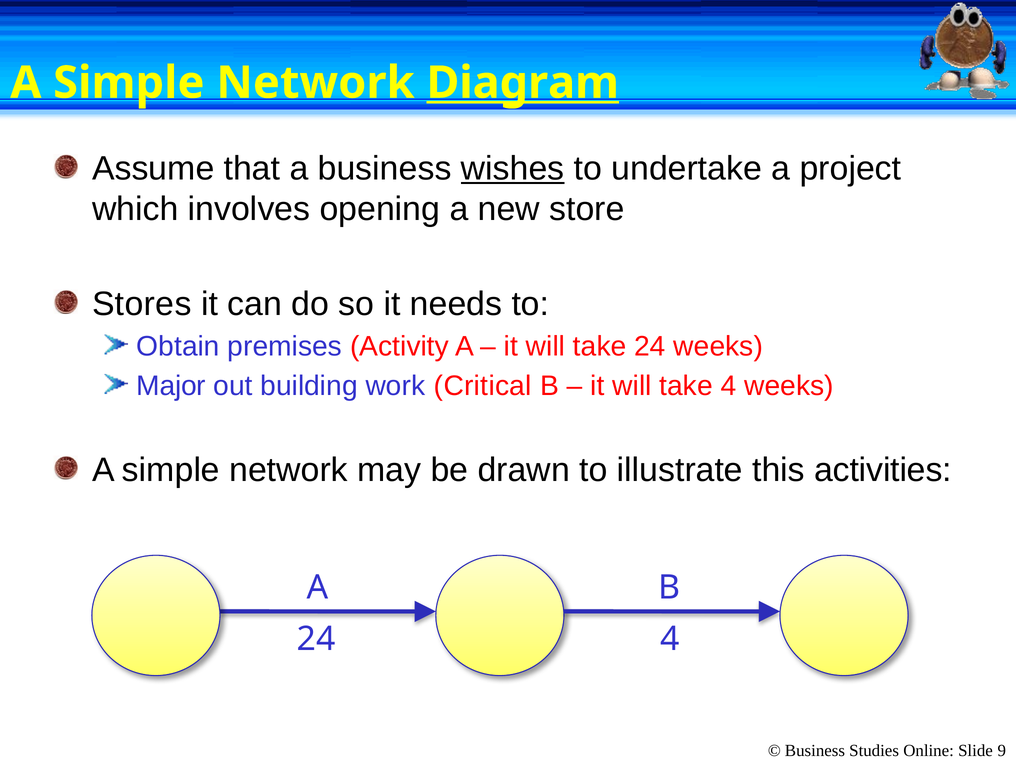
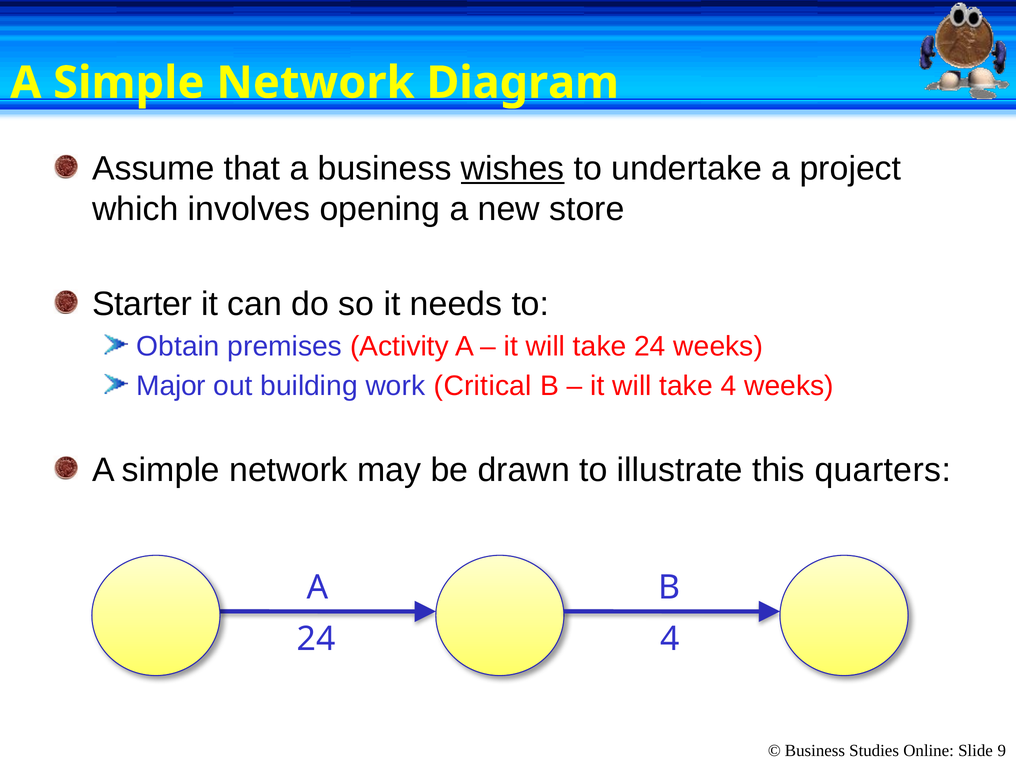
Diagram underline: present -> none
Stores: Stores -> Starter
activities: activities -> quarters
